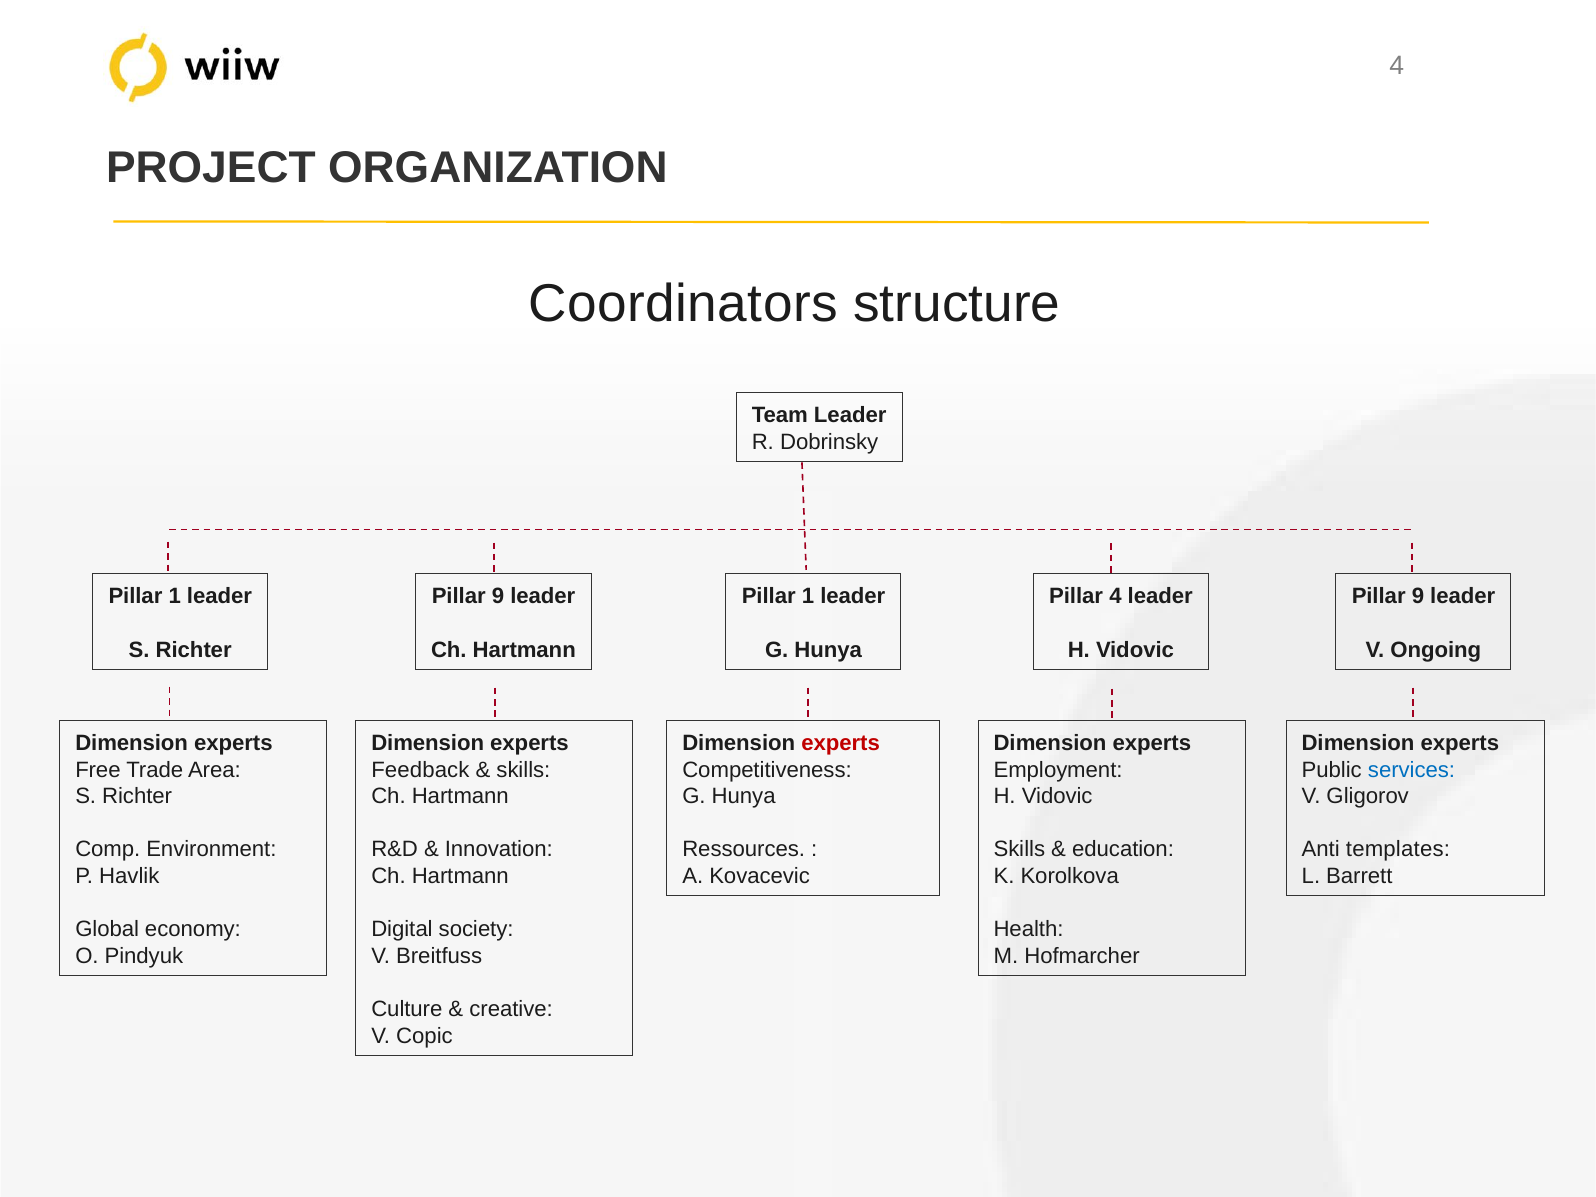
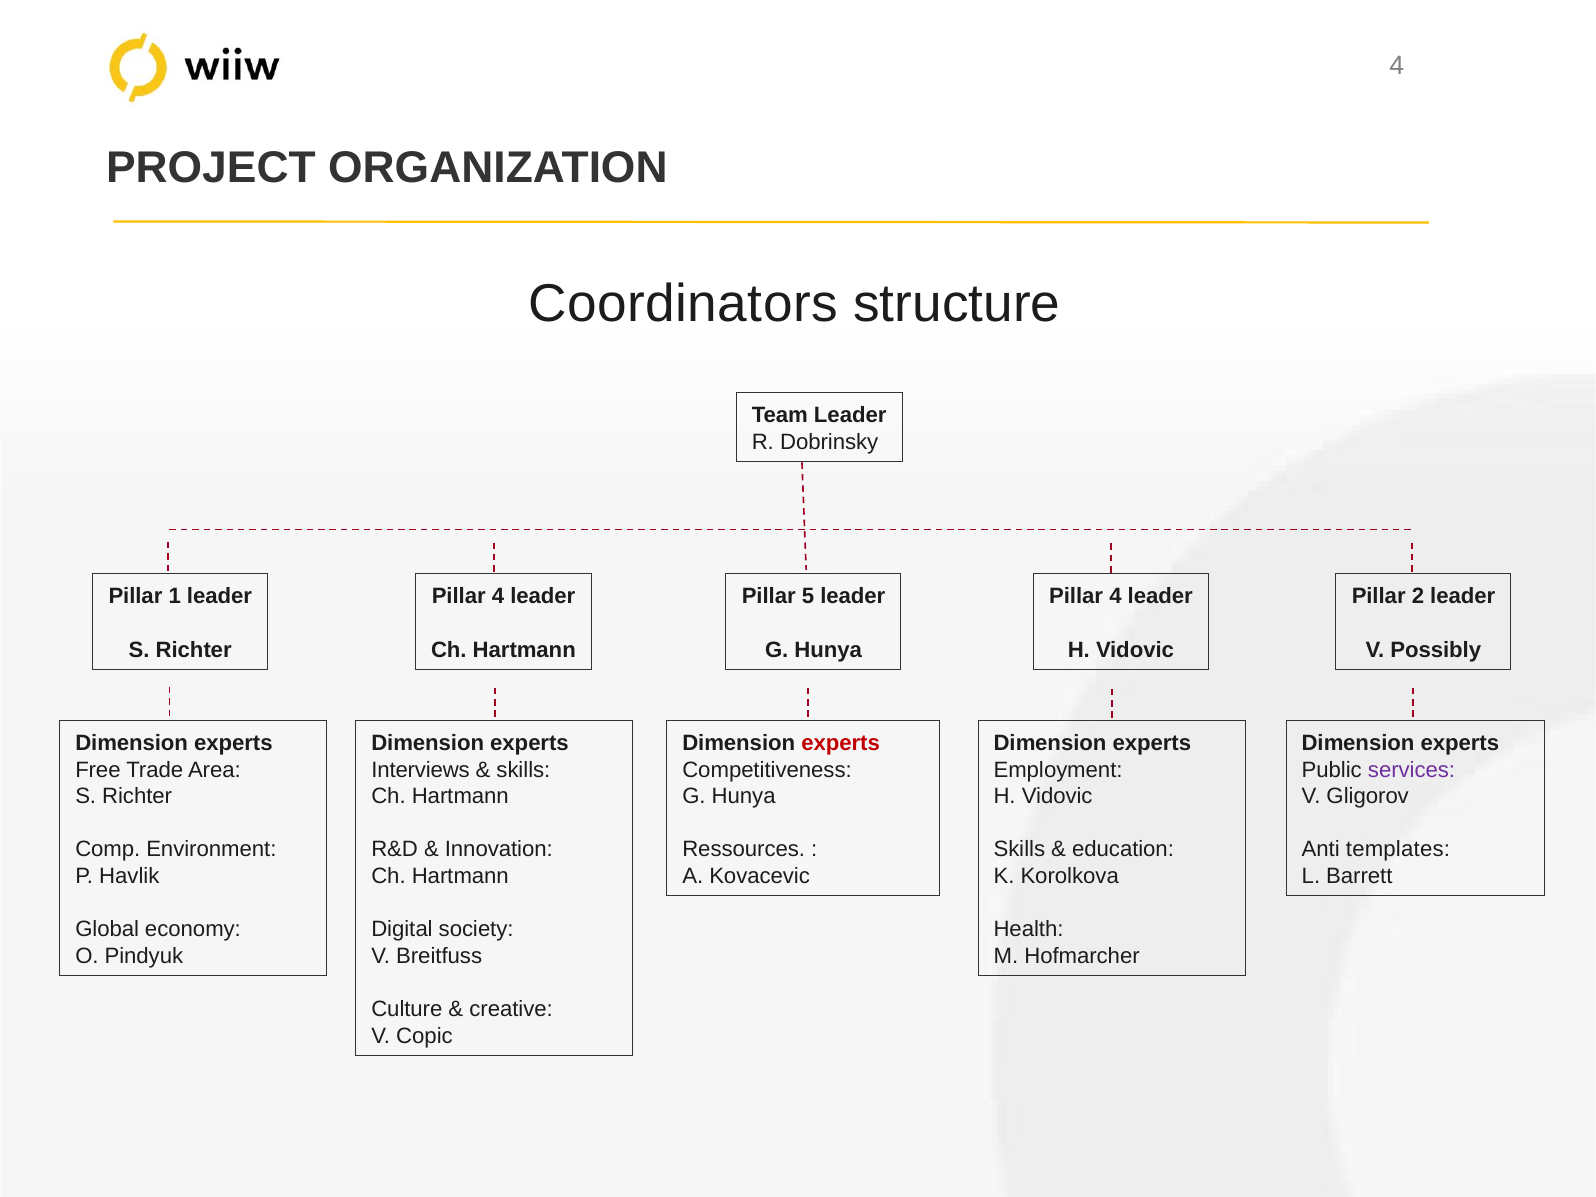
9 at (498, 597): 9 -> 4
1 at (808, 597): 1 -> 5
9 at (1418, 597): 9 -> 2
Ongoing: Ongoing -> Possibly
Feedback: Feedback -> Interviews
services colour: blue -> purple
